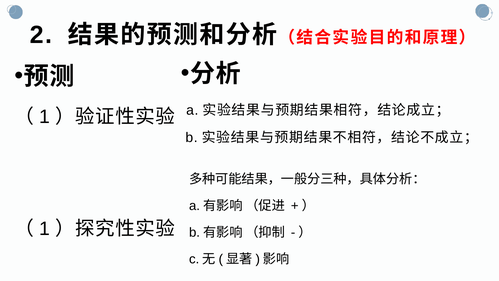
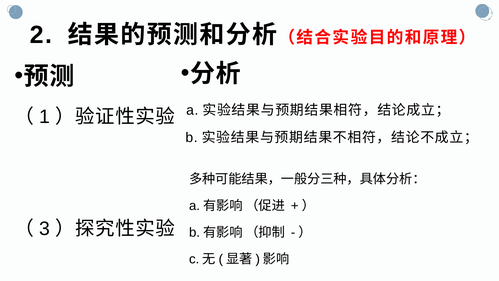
1 at (45, 228): 1 -> 3
